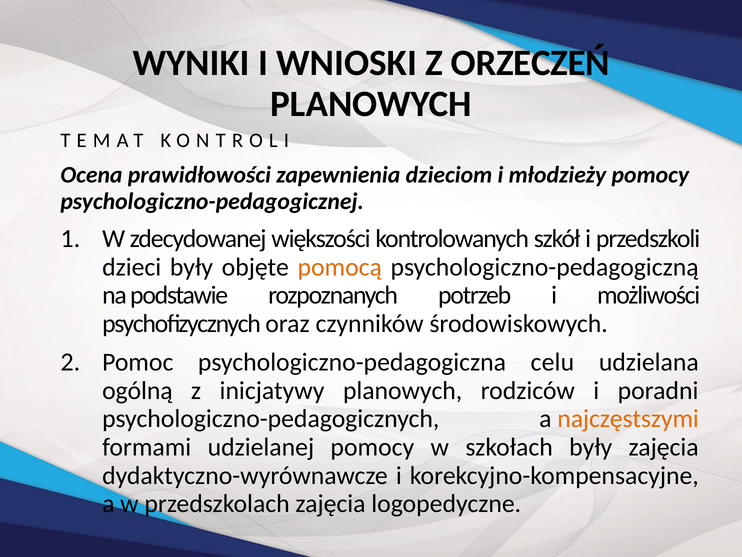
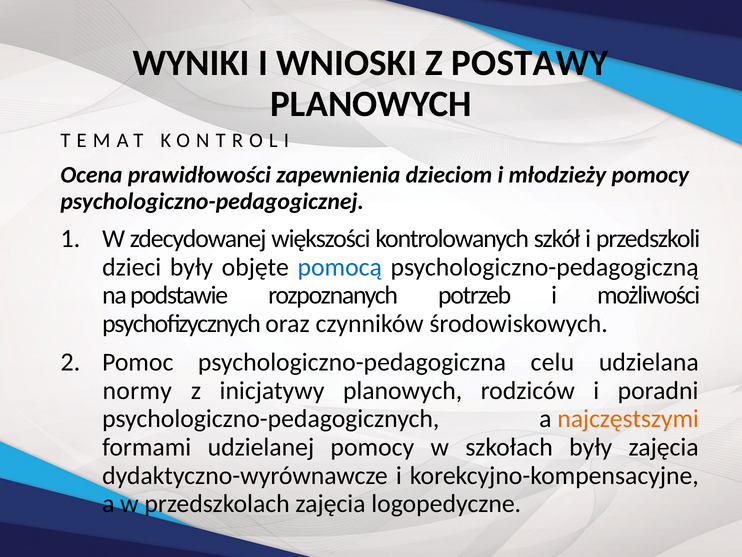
ORZECZEŃ: ORZECZEŃ -> POSTAWY
pomocą colour: orange -> blue
ogólną: ogólną -> normy
